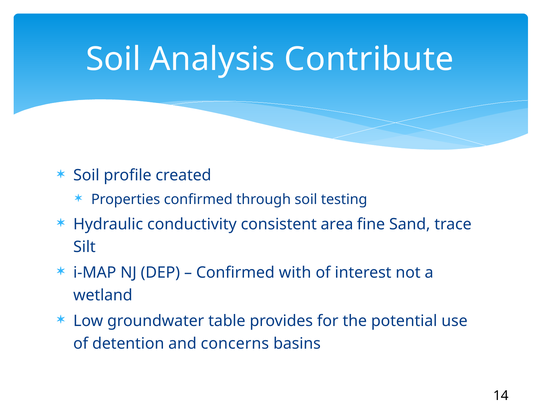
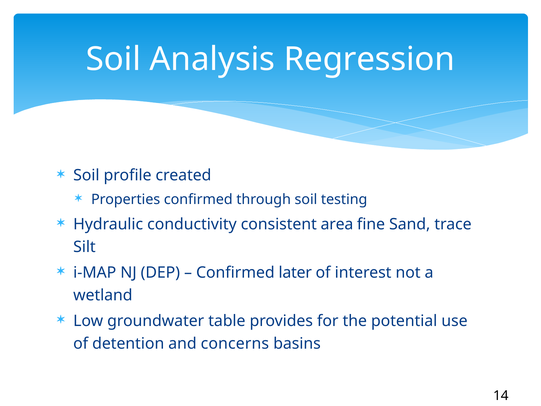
Contribute: Contribute -> Regression
with: with -> later
